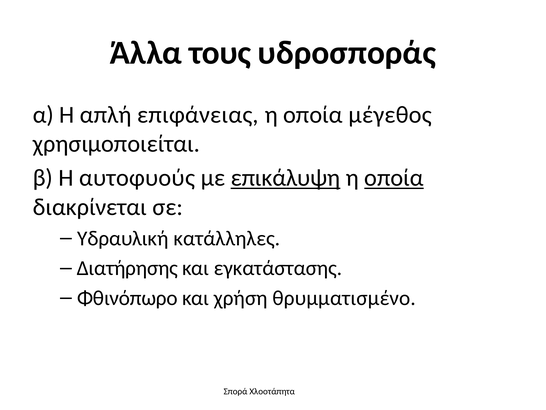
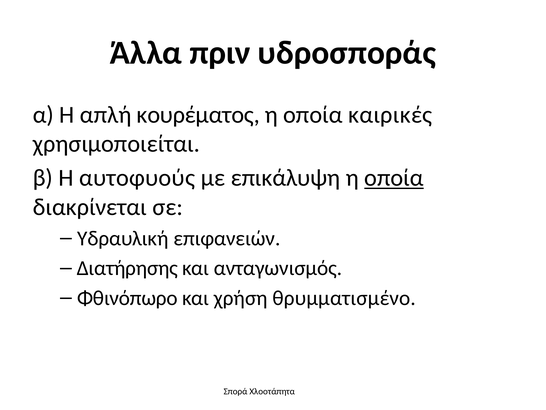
τους: τους -> πριν
επιφάνειας: επιφάνειας -> κουρέματος
μέγεθος: μέγεθος -> καιρικές
επικάλυψη underline: present -> none
κατάλληλες: κατάλληλες -> επιφανειών
εγκατάστασης: εγκατάστασης -> ανταγωνισμός
